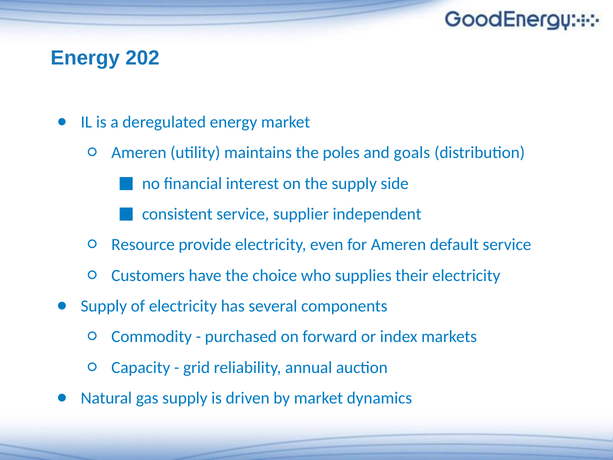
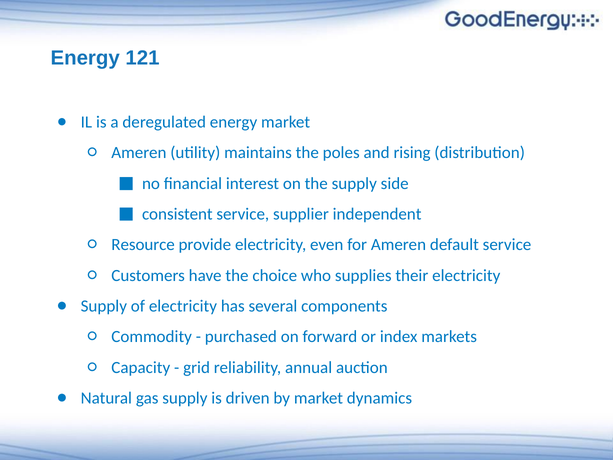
202: 202 -> 121
goals: goals -> rising
